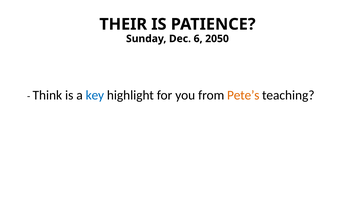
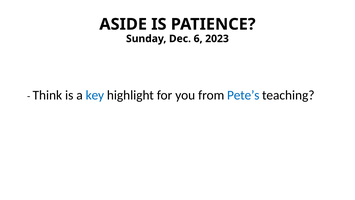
THEIR: THEIR -> ASIDE
2050: 2050 -> 2023
Pete’s colour: orange -> blue
